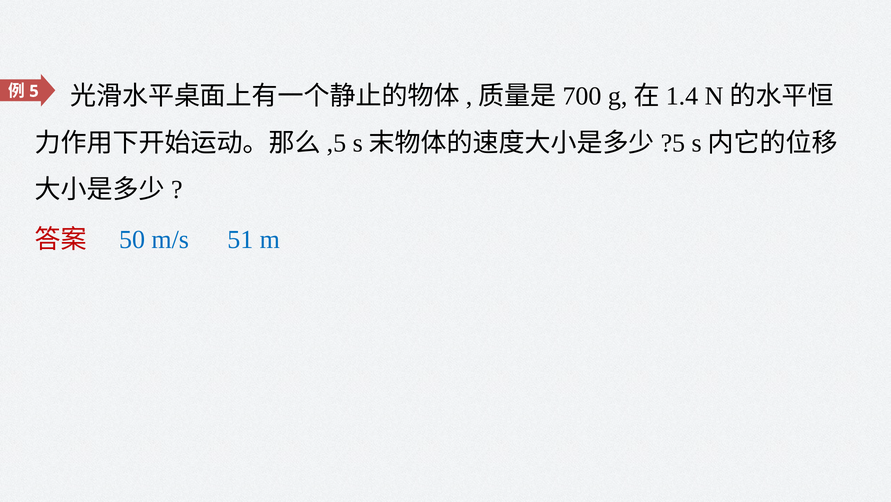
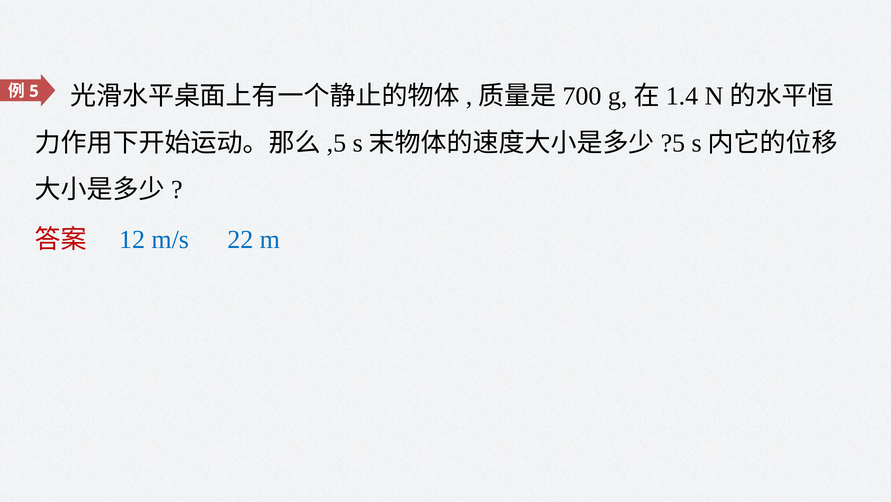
50: 50 -> 12
51: 51 -> 22
